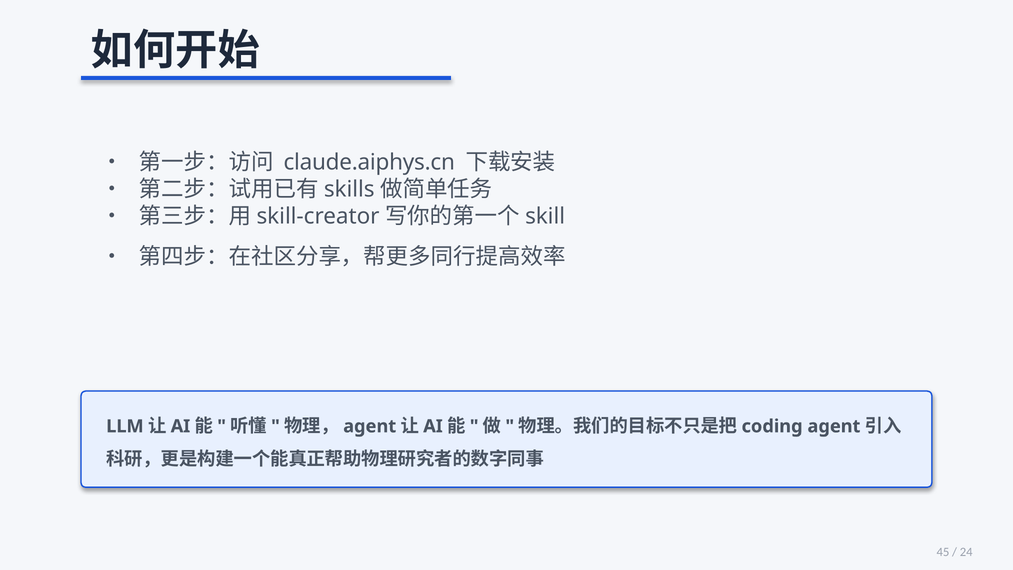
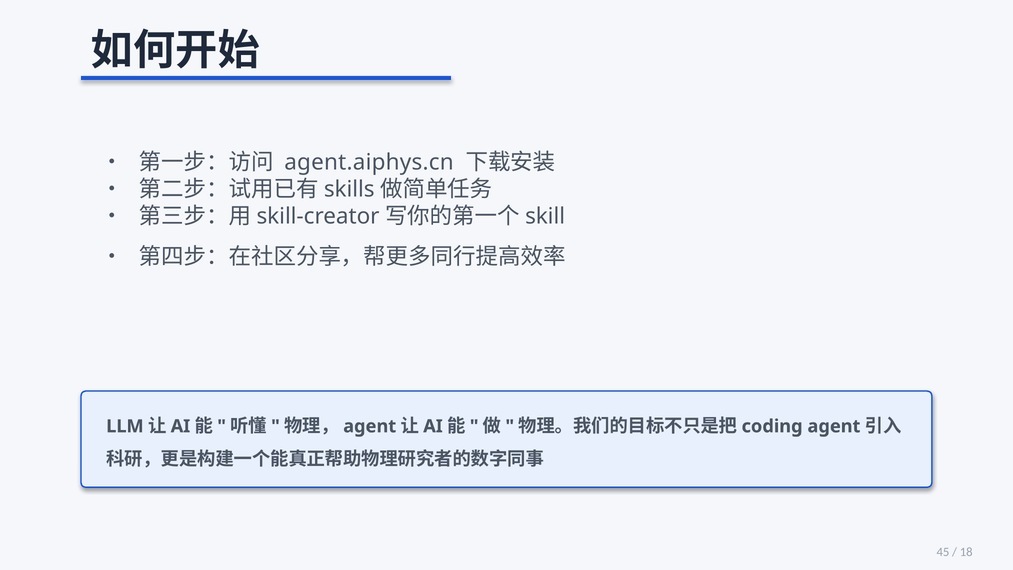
claude.aiphys.cn: claude.aiphys.cn -> agent.aiphys.cn
24: 24 -> 18
